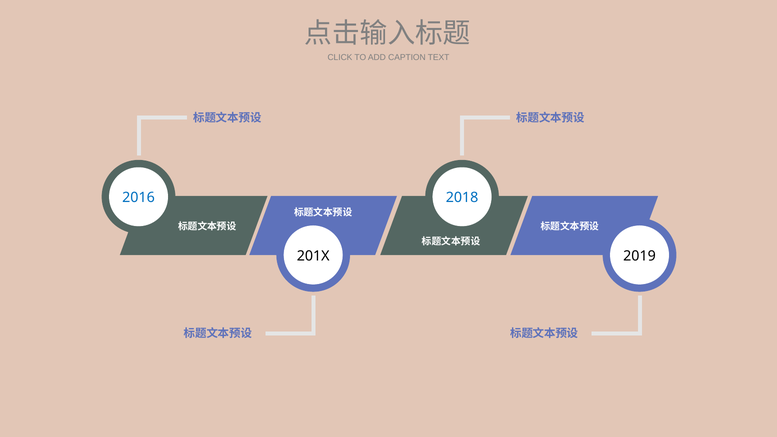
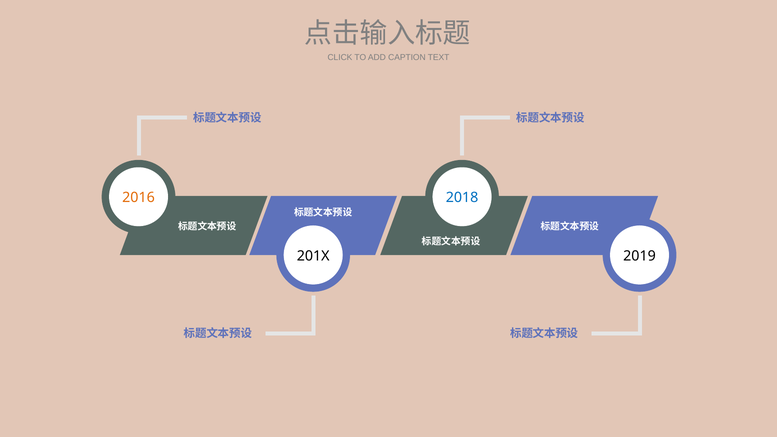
2016 colour: blue -> orange
